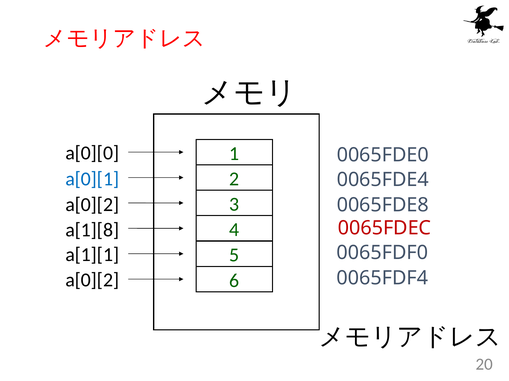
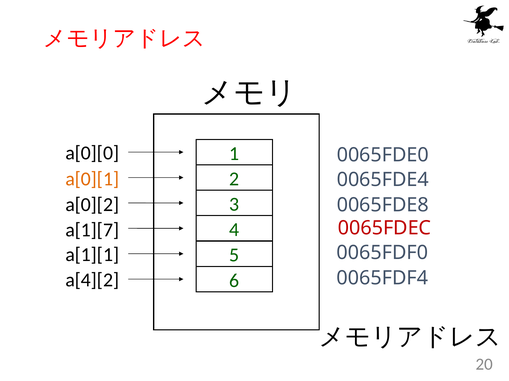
a[0][1 colour: blue -> orange
a[1][8: a[1][8 -> a[1][7
a[0][2 at (92, 281): a[0][2 -> a[4][2
